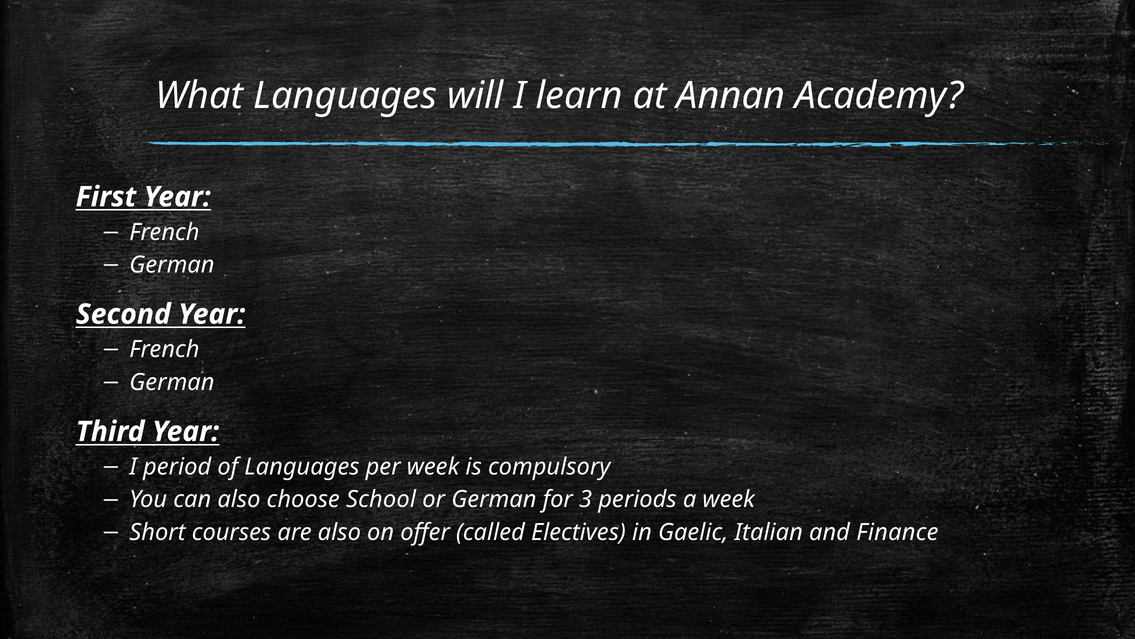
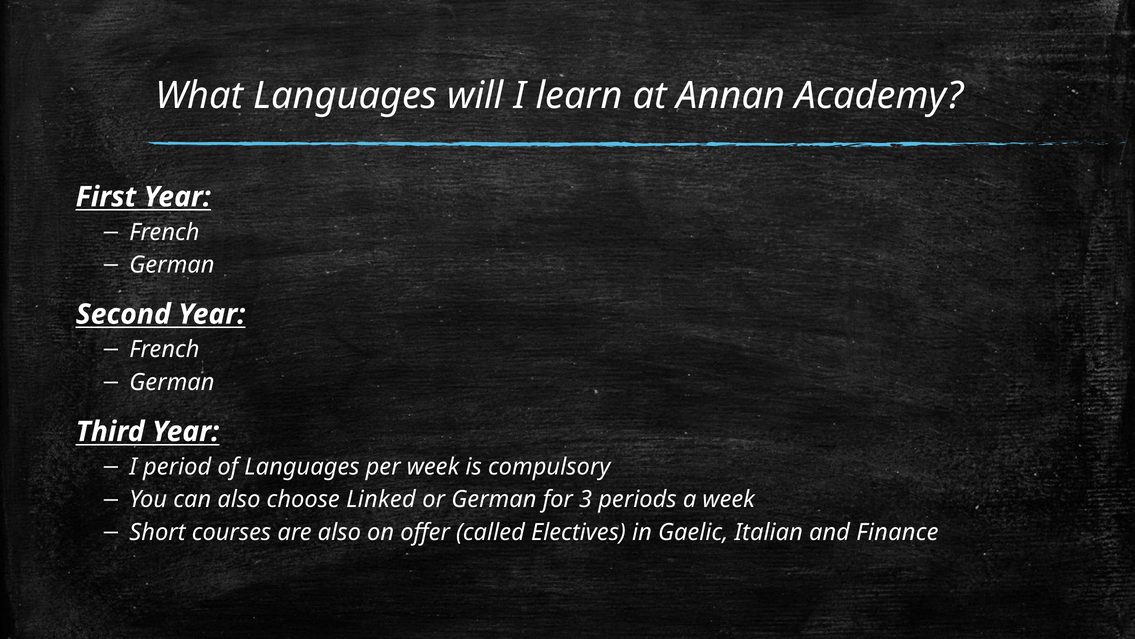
School: School -> Linked
